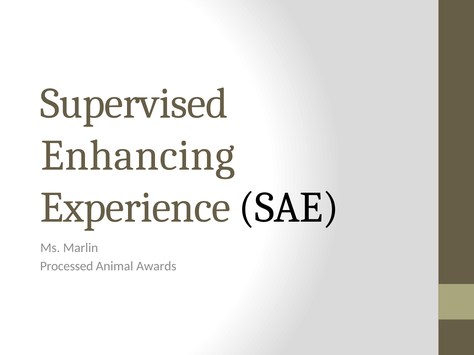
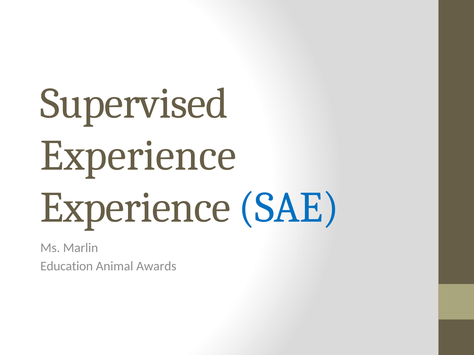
Enhancing at (138, 156): Enhancing -> Experience
SAE colour: black -> blue
Processed: Processed -> Education
